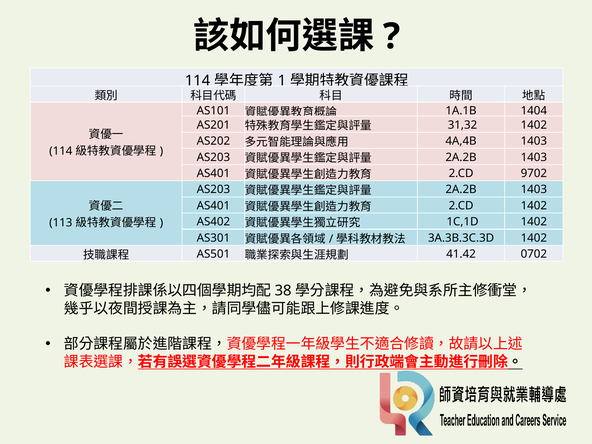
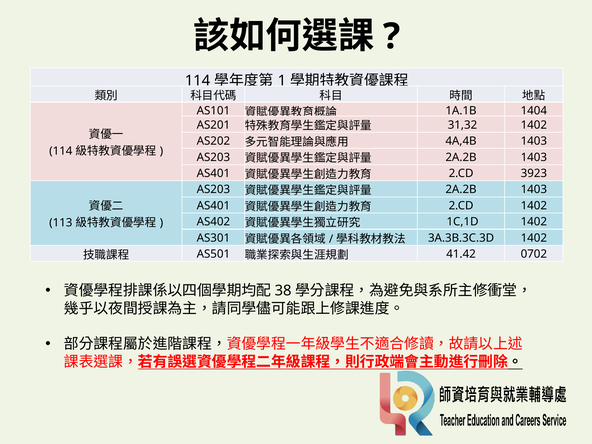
9702: 9702 -> 3923
